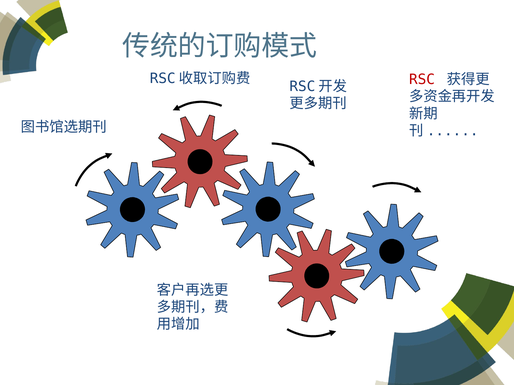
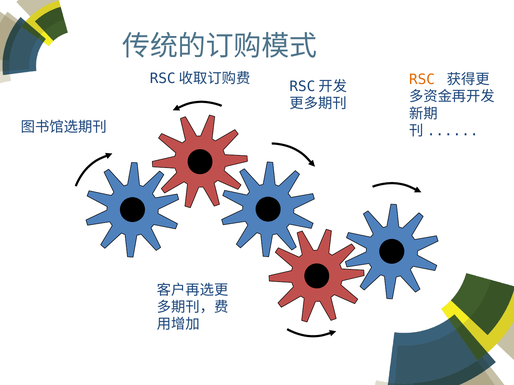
RSC colour: red -> orange
